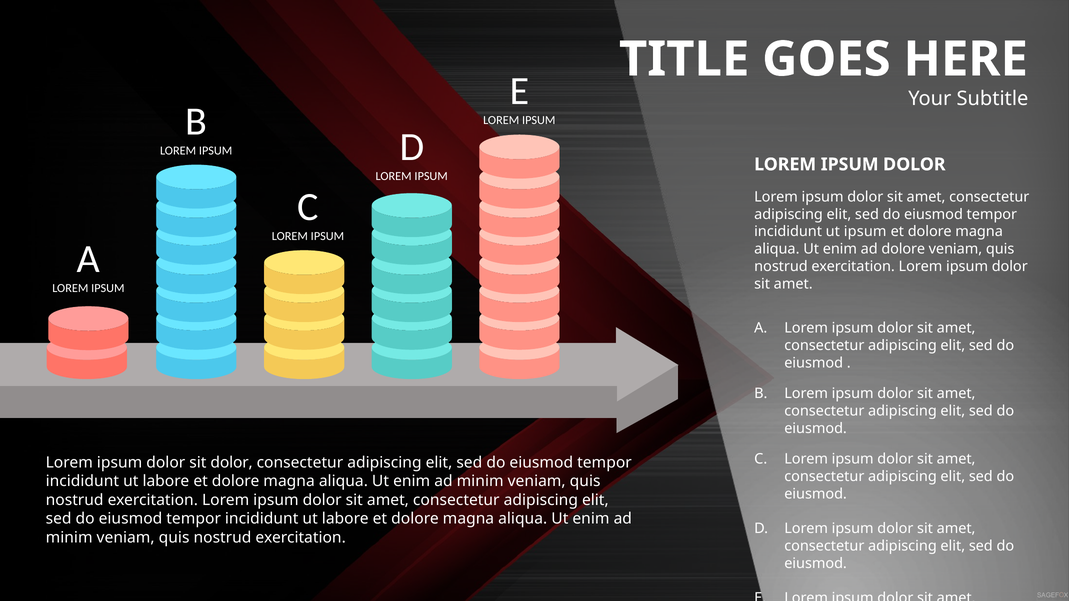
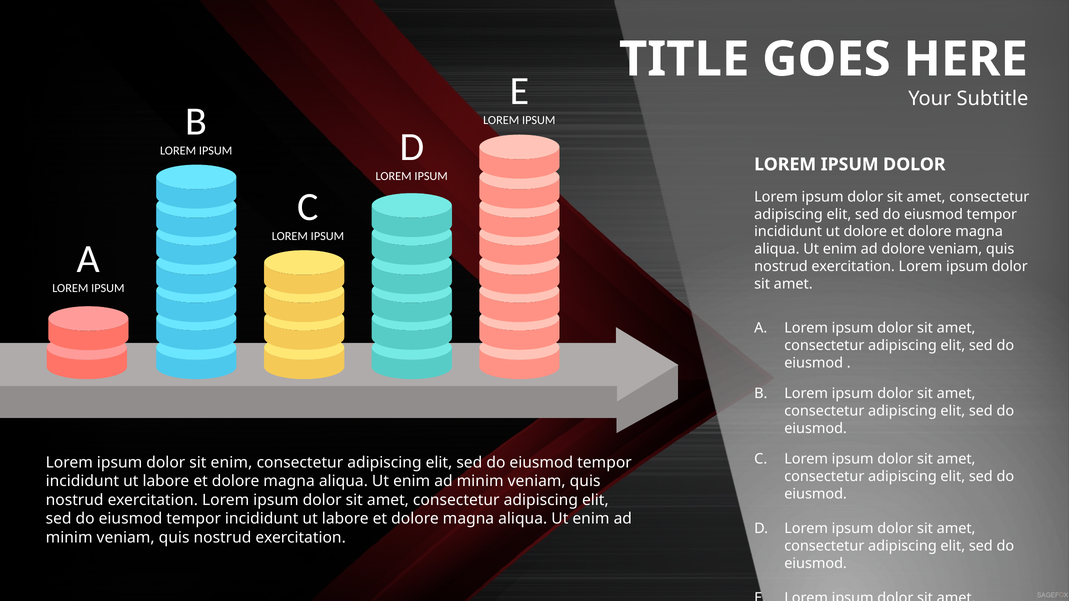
ut ipsum: ipsum -> dolore
sit dolor: dolor -> enim
